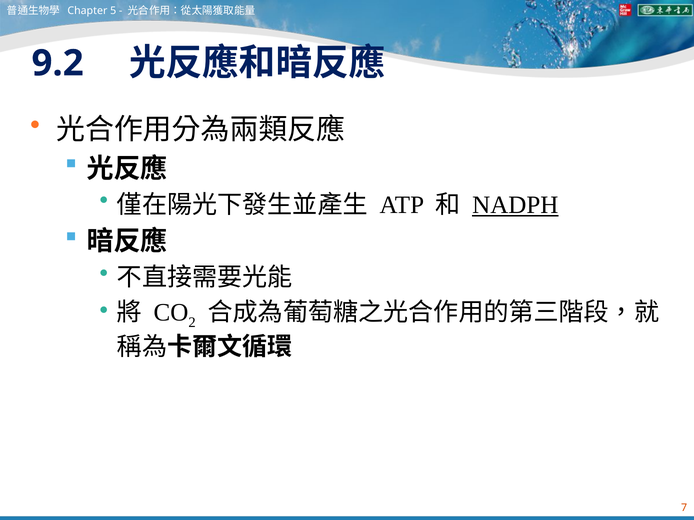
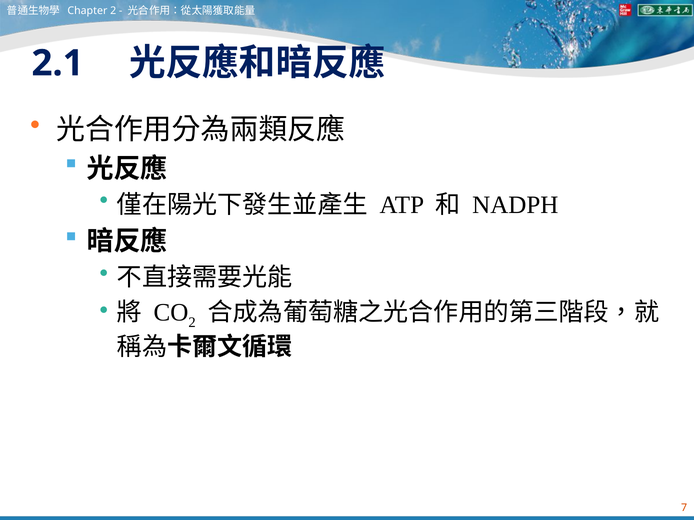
Chapter 5: 5 -> 2
9.2: 9.2 -> 2.1
NADPH underline: present -> none
